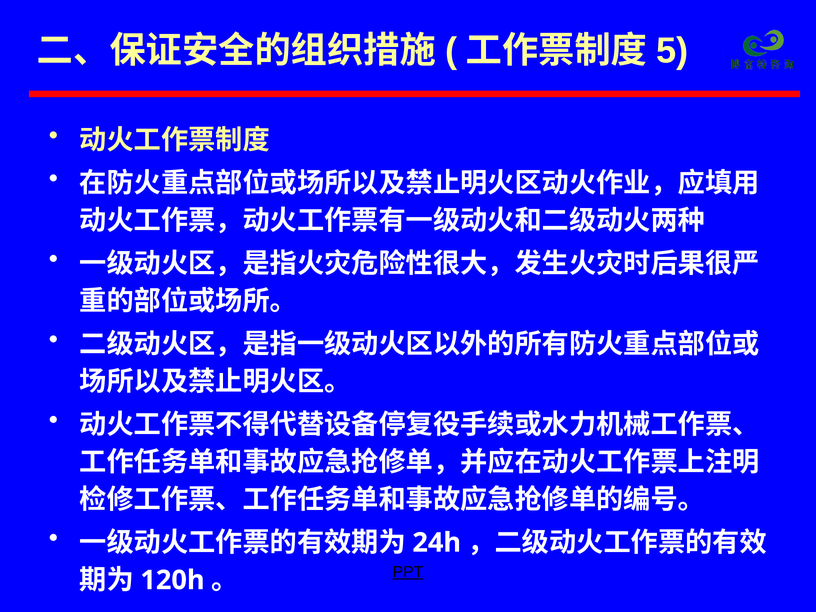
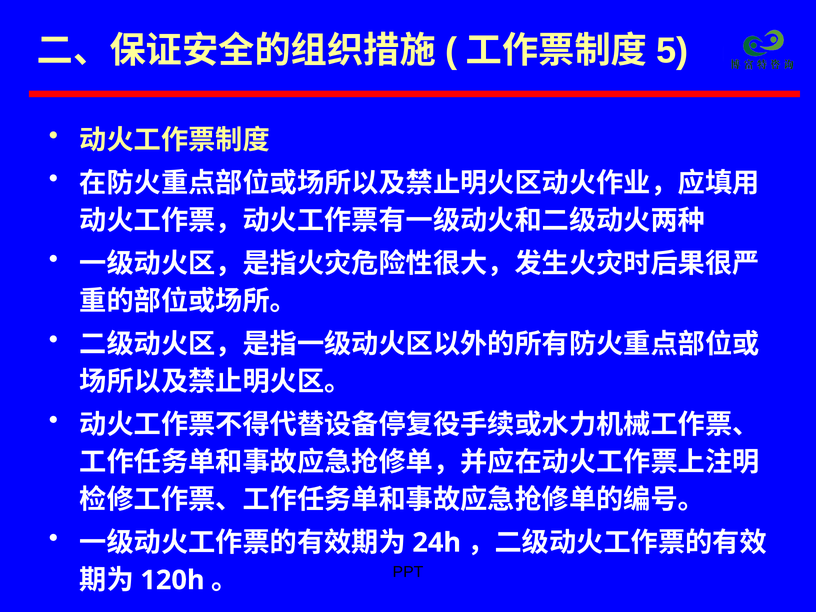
PPT underline: present -> none
